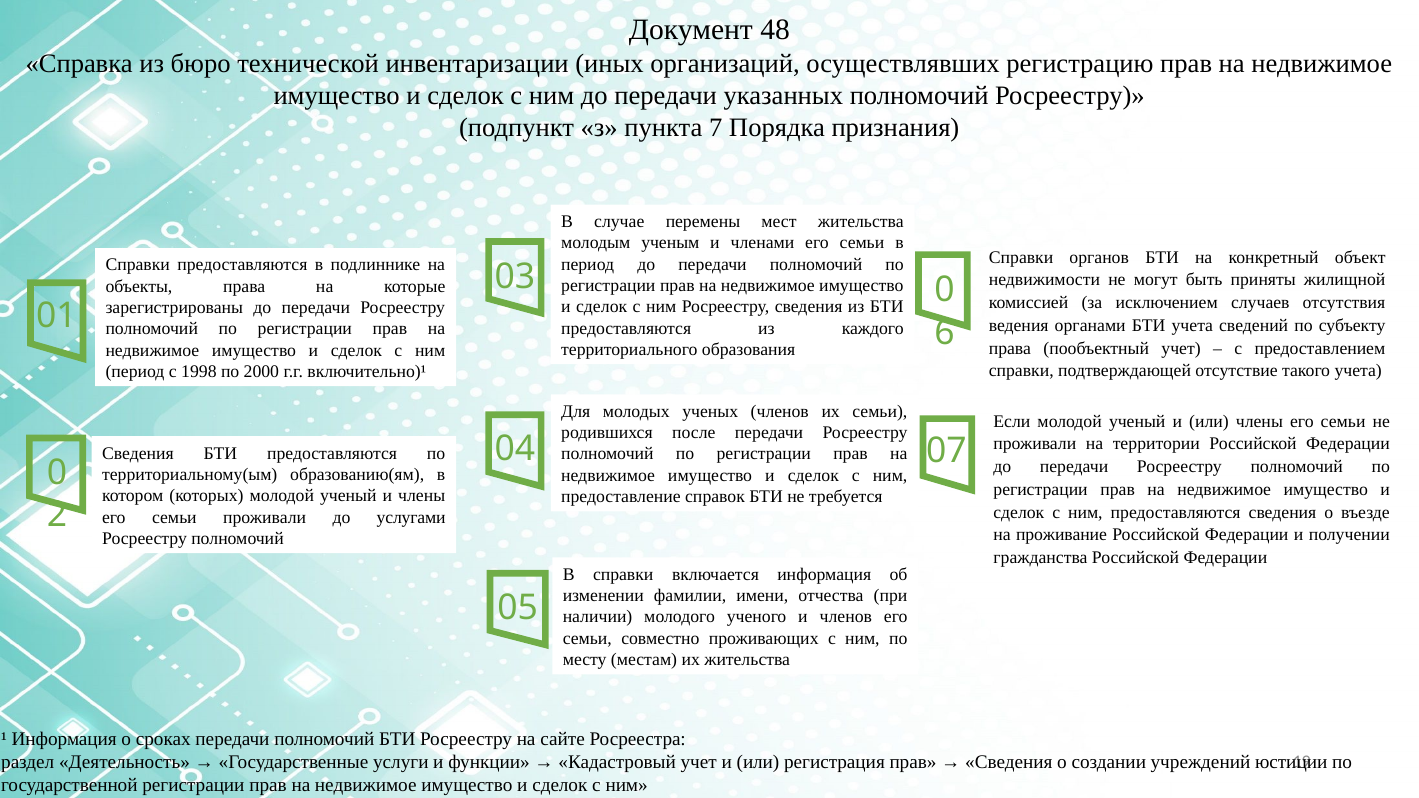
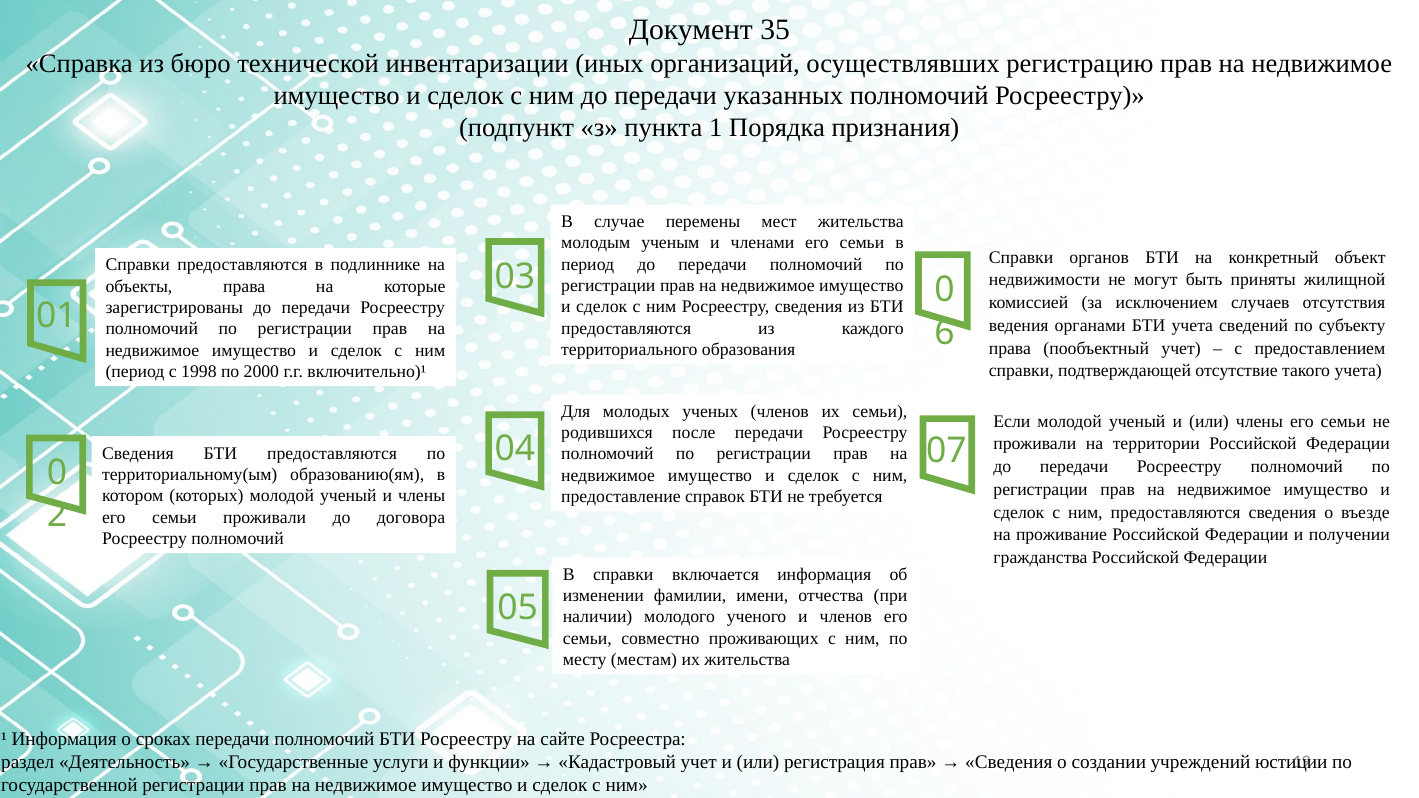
48: 48 -> 35
7: 7 -> 1
услугами: услугами -> договора
